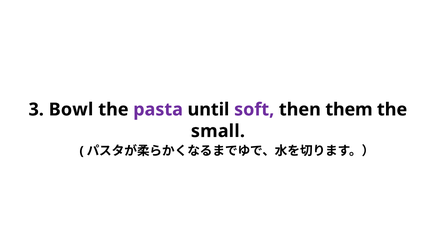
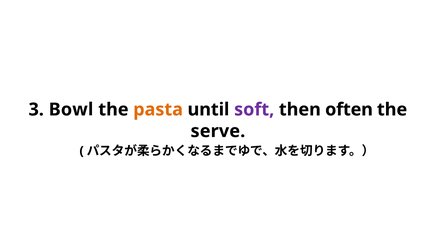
pasta colour: purple -> orange
them: them -> often
small: small -> serve
